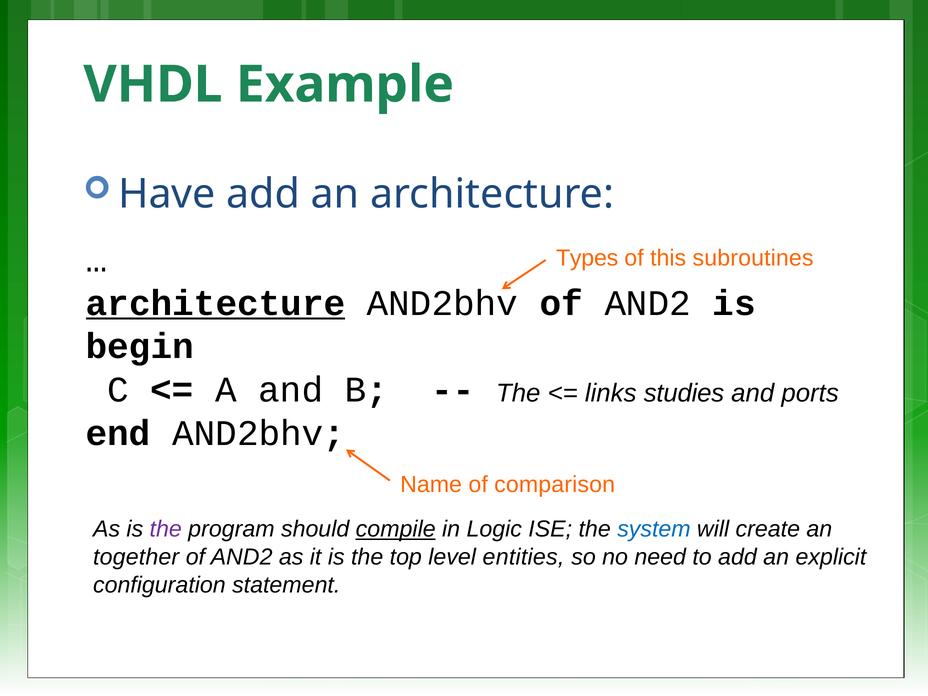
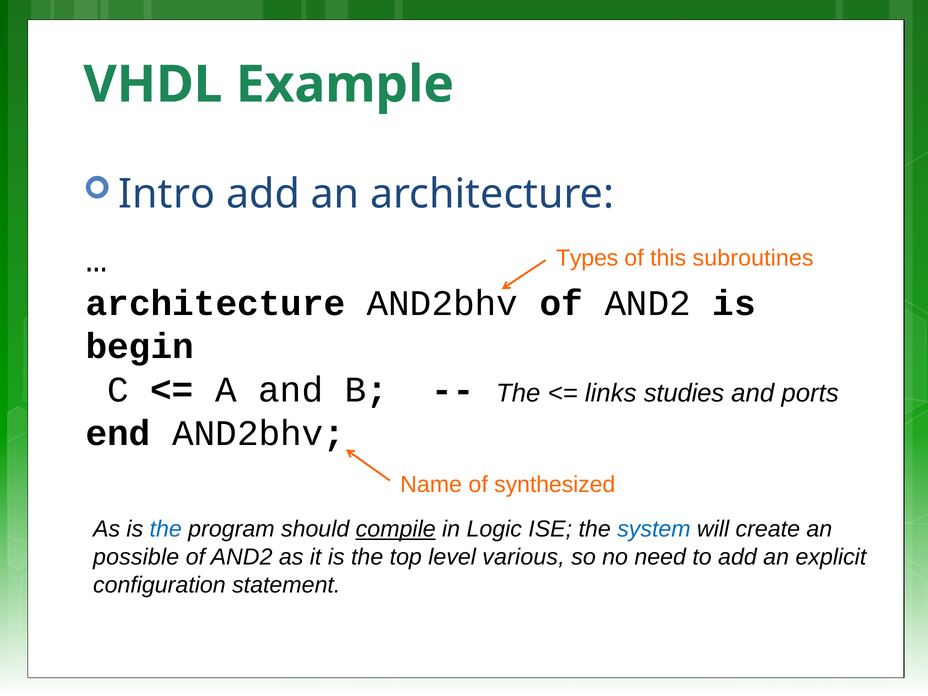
Have: Have -> Intro
architecture at (216, 303) underline: present -> none
comparison: comparison -> synthesized
the at (166, 529) colour: purple -> blue
together: together -> possible
entities: entities -> various
